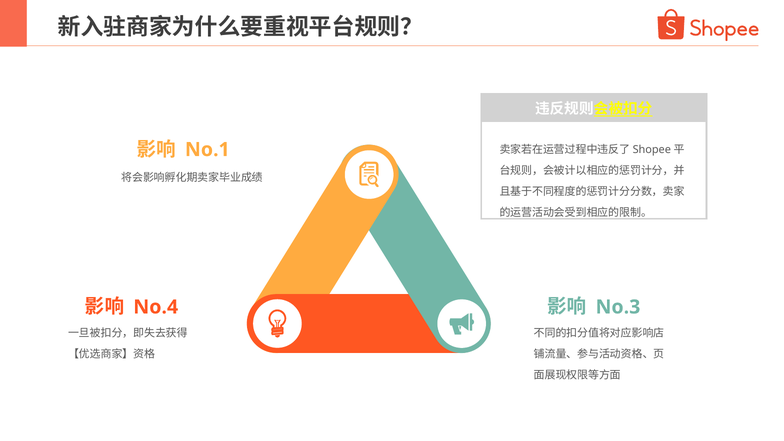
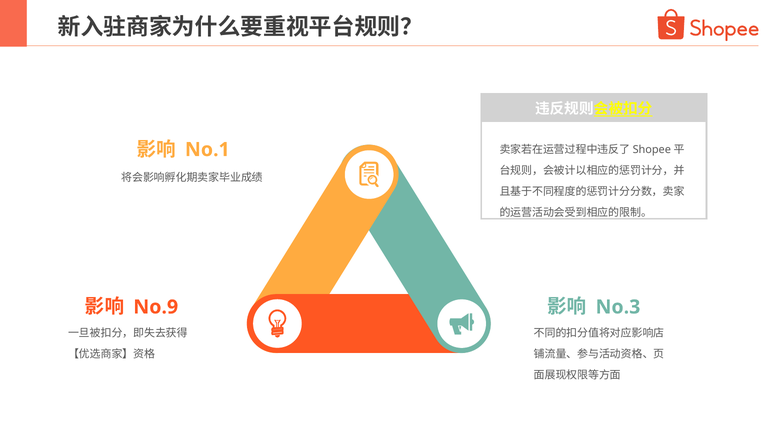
No.4: No.4 -> No.9
